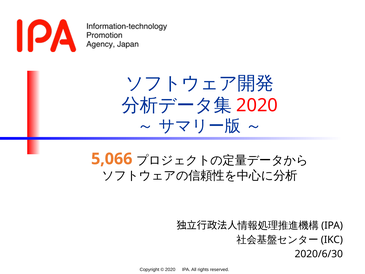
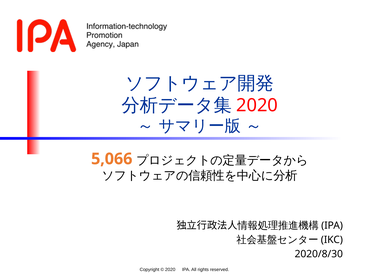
2020/6/30: 2020/6/30 -> 2020/8/30
